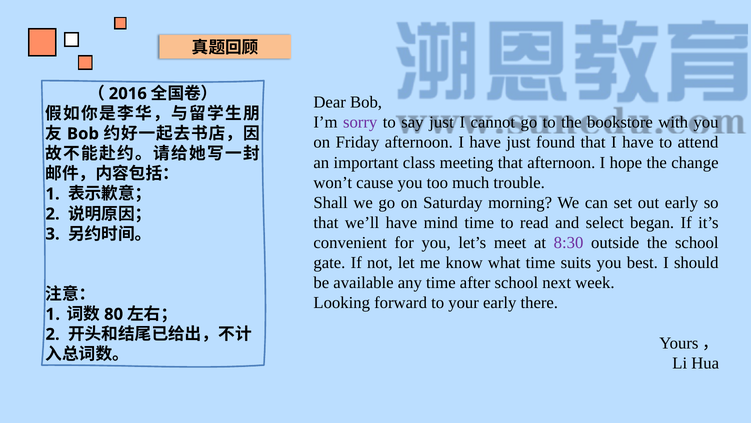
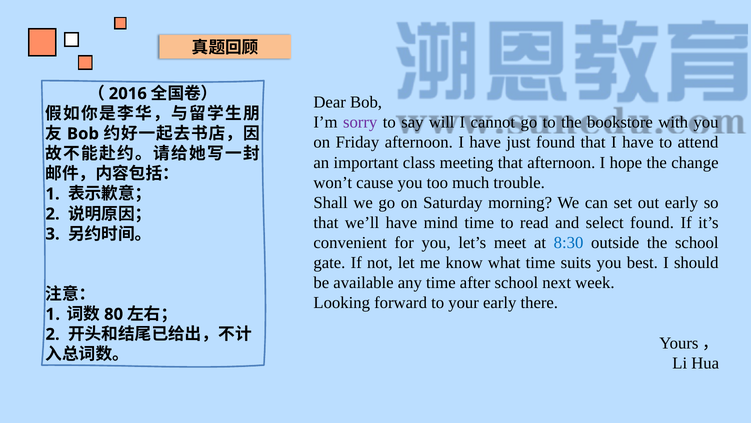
say just: just -> will
select began: began -> found
8:30 colour: purple -> blue
